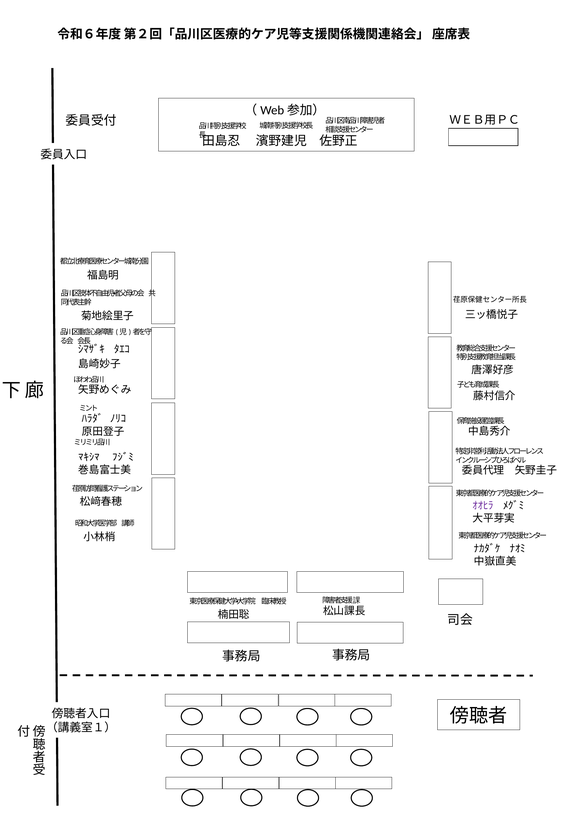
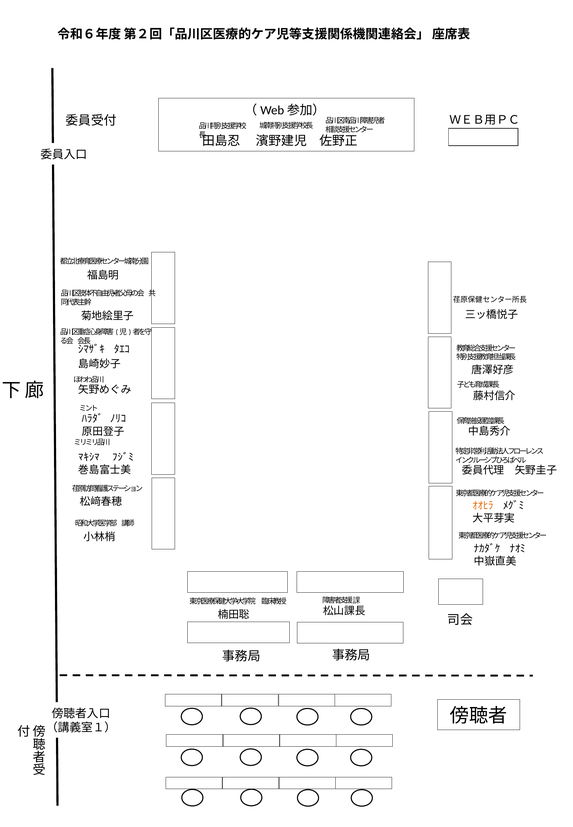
ｵｵﾋﾗ colour: purple -> orange
